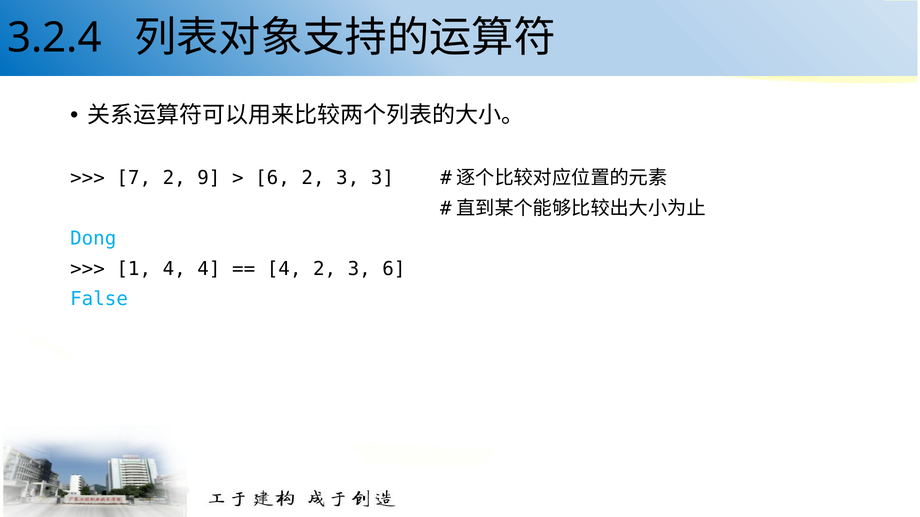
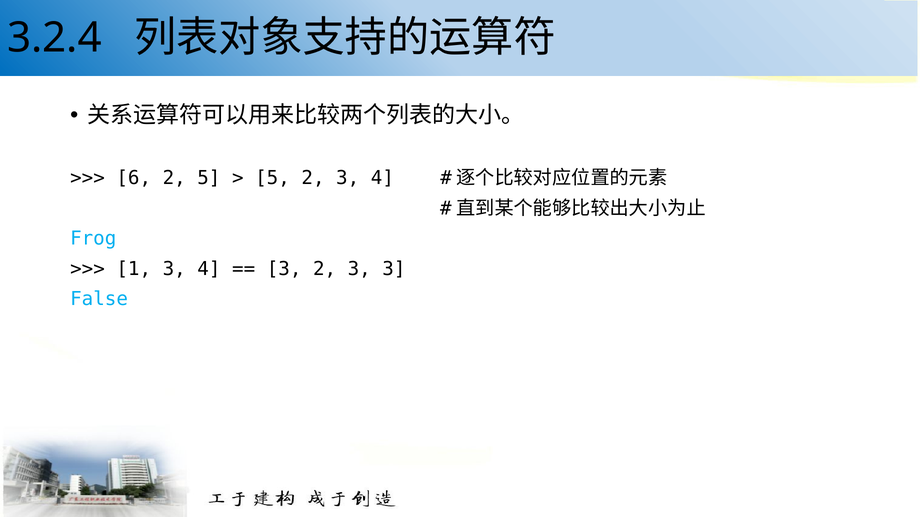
7: 7 -> 6
2 9: 9 -> 5
6 at (272, 178): 6 -> 5
2 3 3: 3 -> 4
Dong: Dong -> Frog
1 4: 4 -> 3
4 at (284, 269): 4 -> 3
3 6: 6 -> 3
